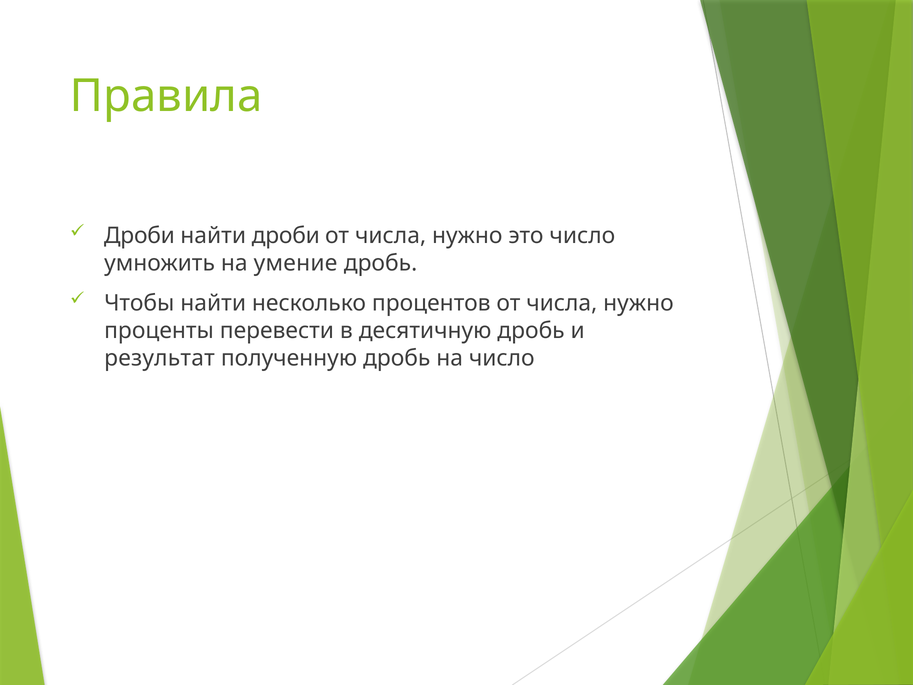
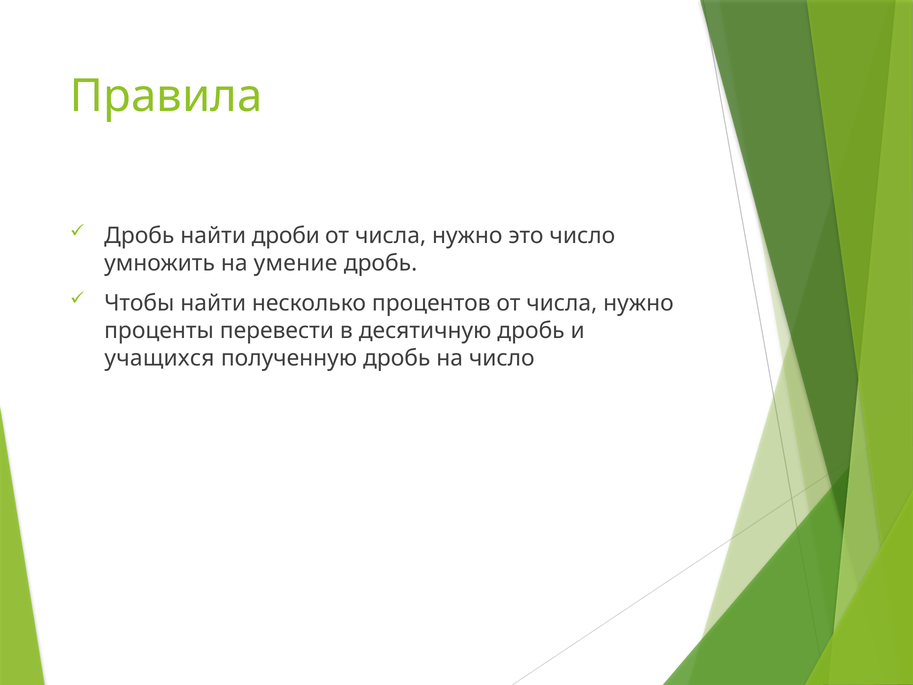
Дроби at (139, 236): Дроби -> Дробь
результат: результат -> учащихся
